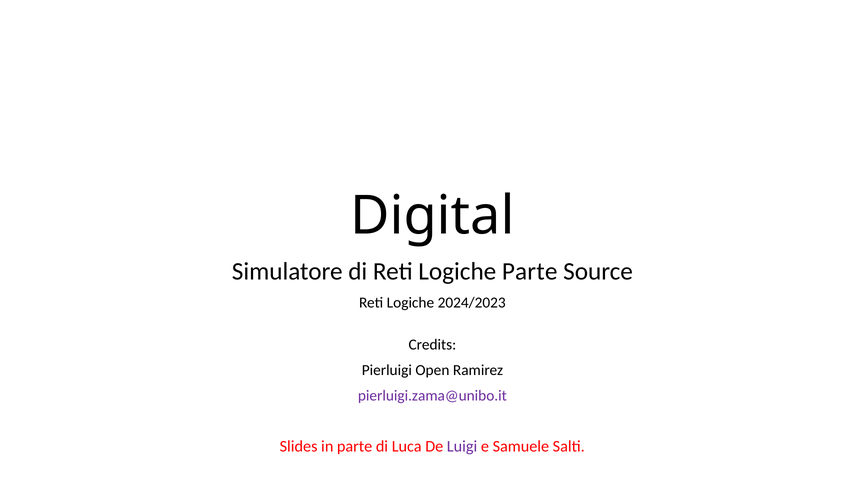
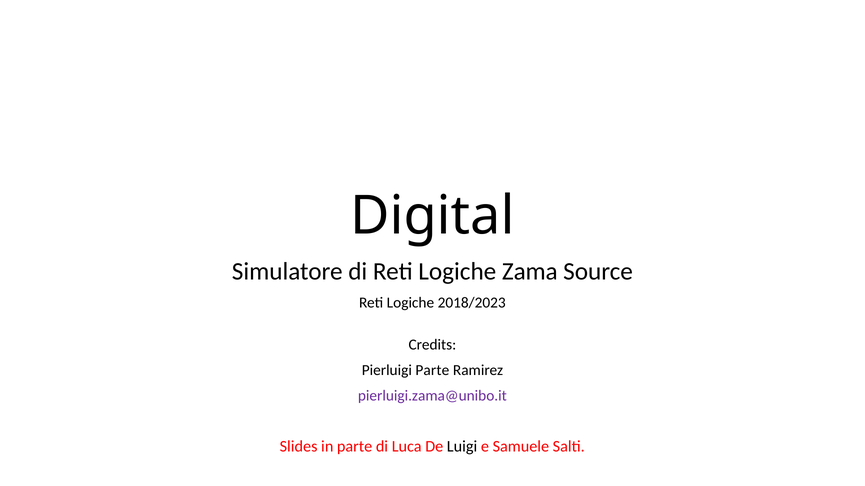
Logiche Parte: Parte -> Zama
2024/2023: 2024/2023 -> 2018/2023
Pierluigi Open: Open -> Parte
Luigi colour: purple -> black
